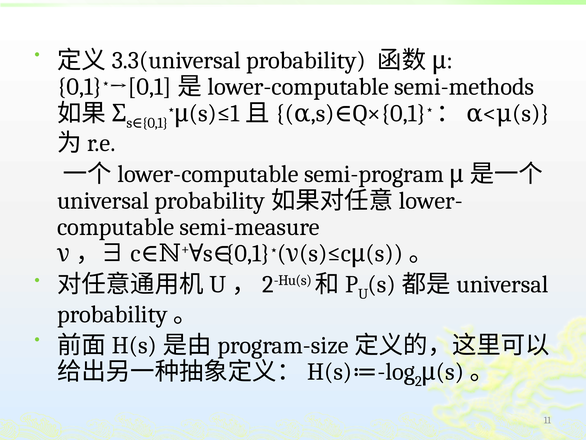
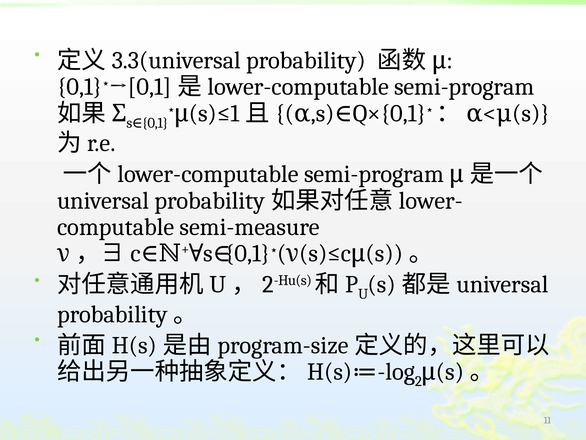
semi-methods at (464, 87): semi-methods -> semi-program
